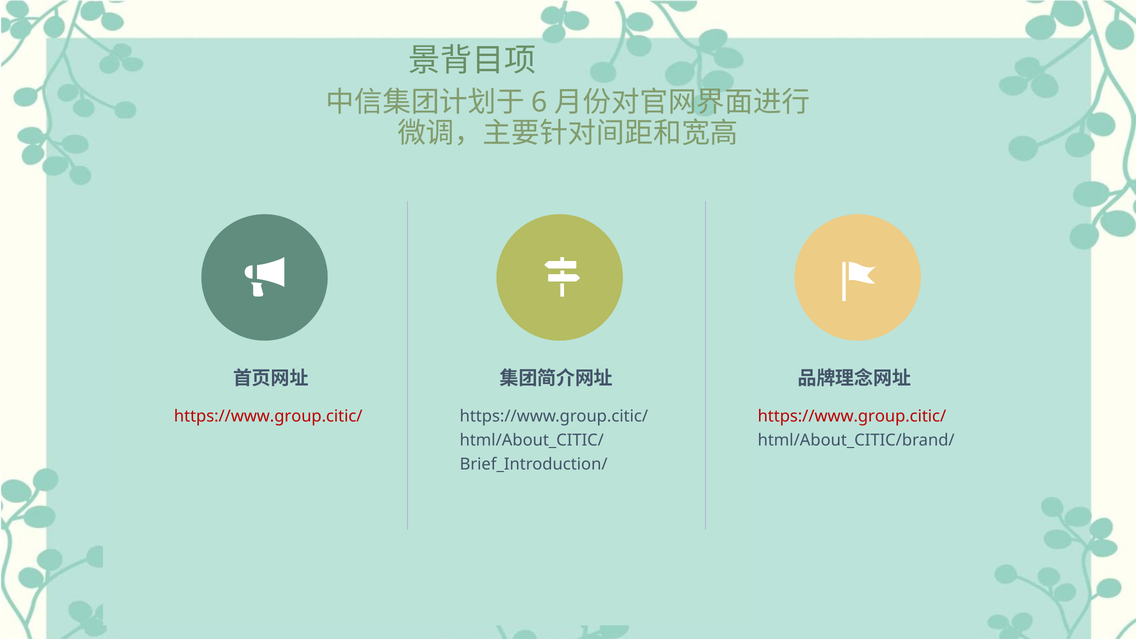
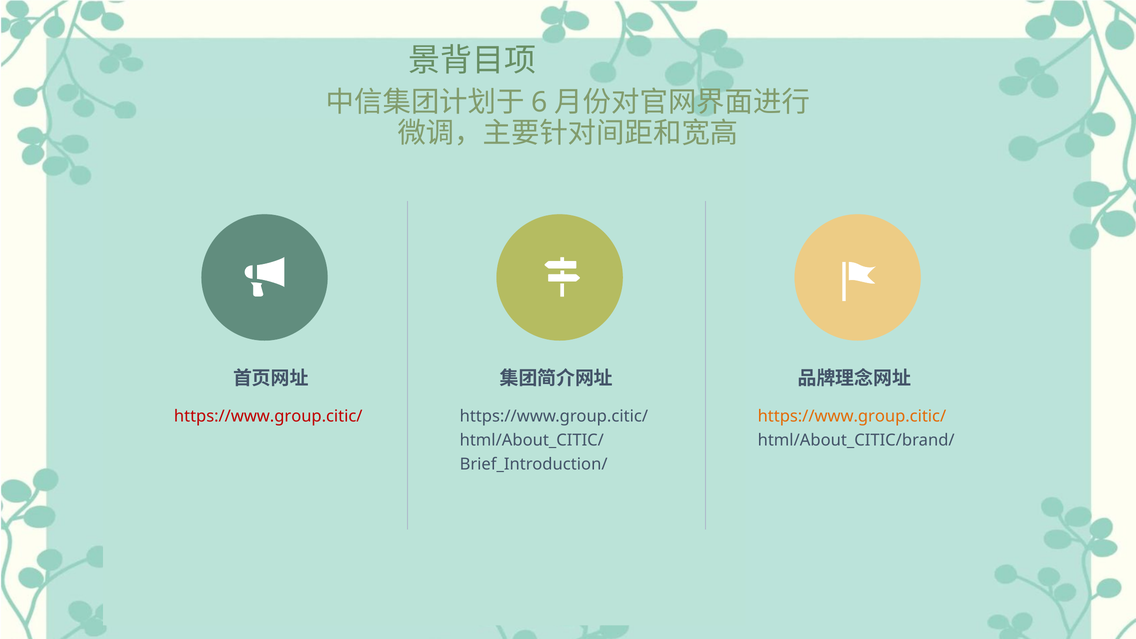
https://www.group.citic/ at (852, 416) colour: red -> orange
